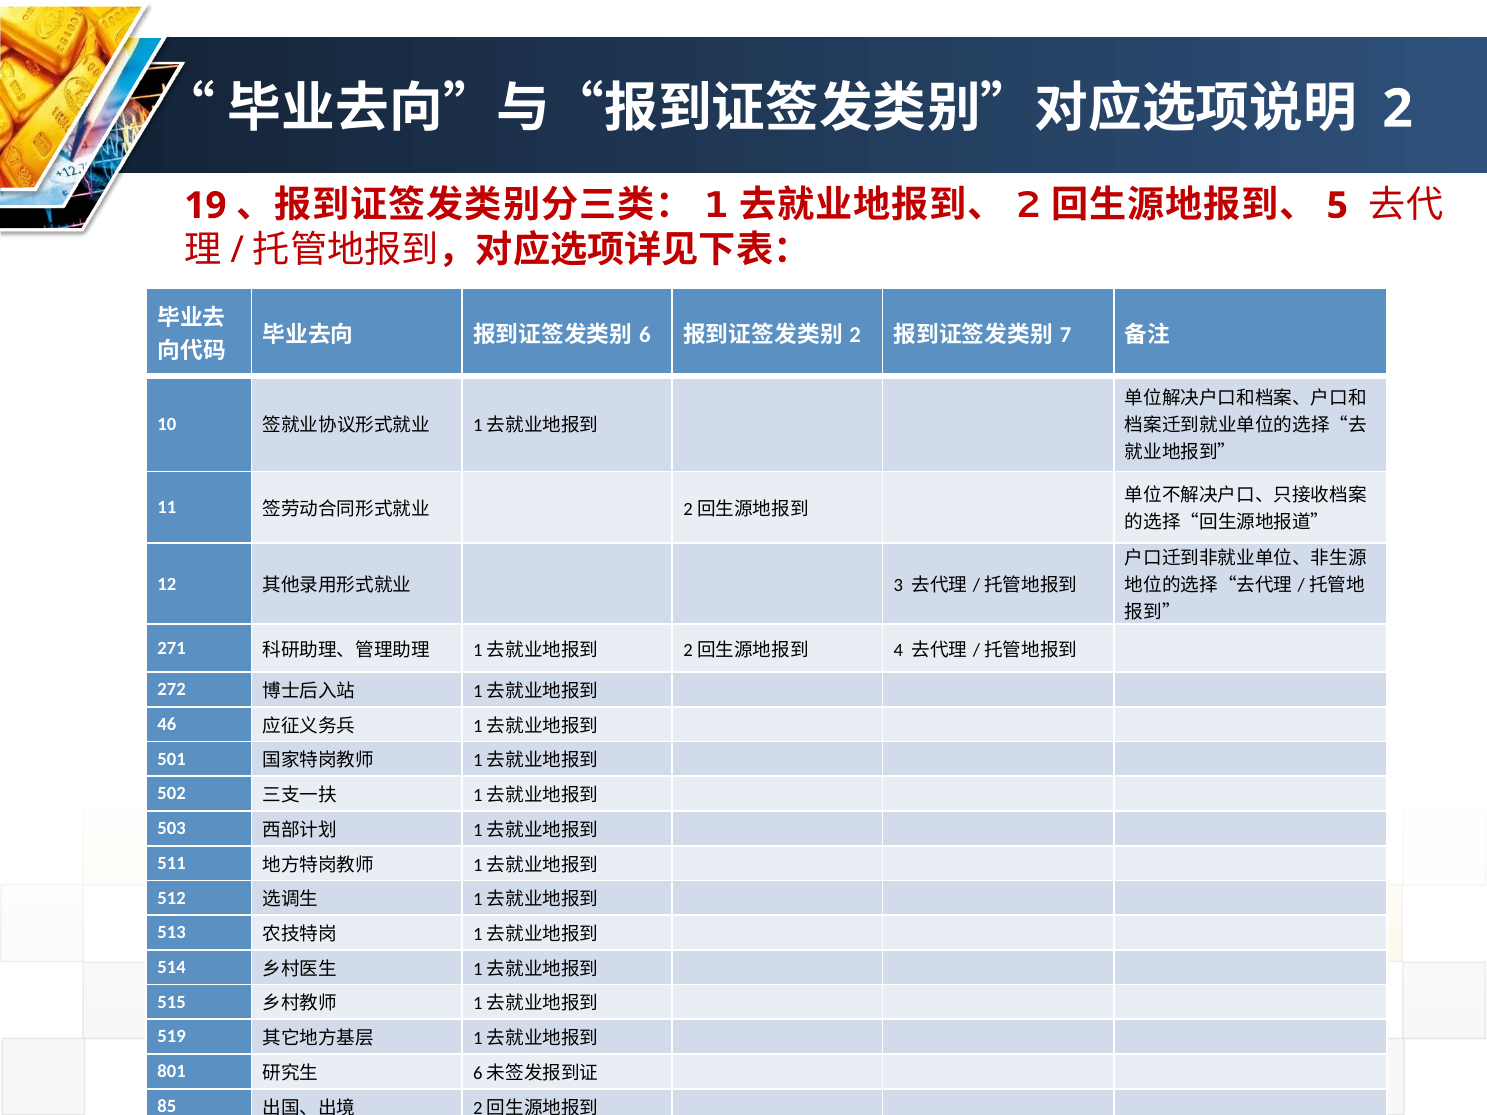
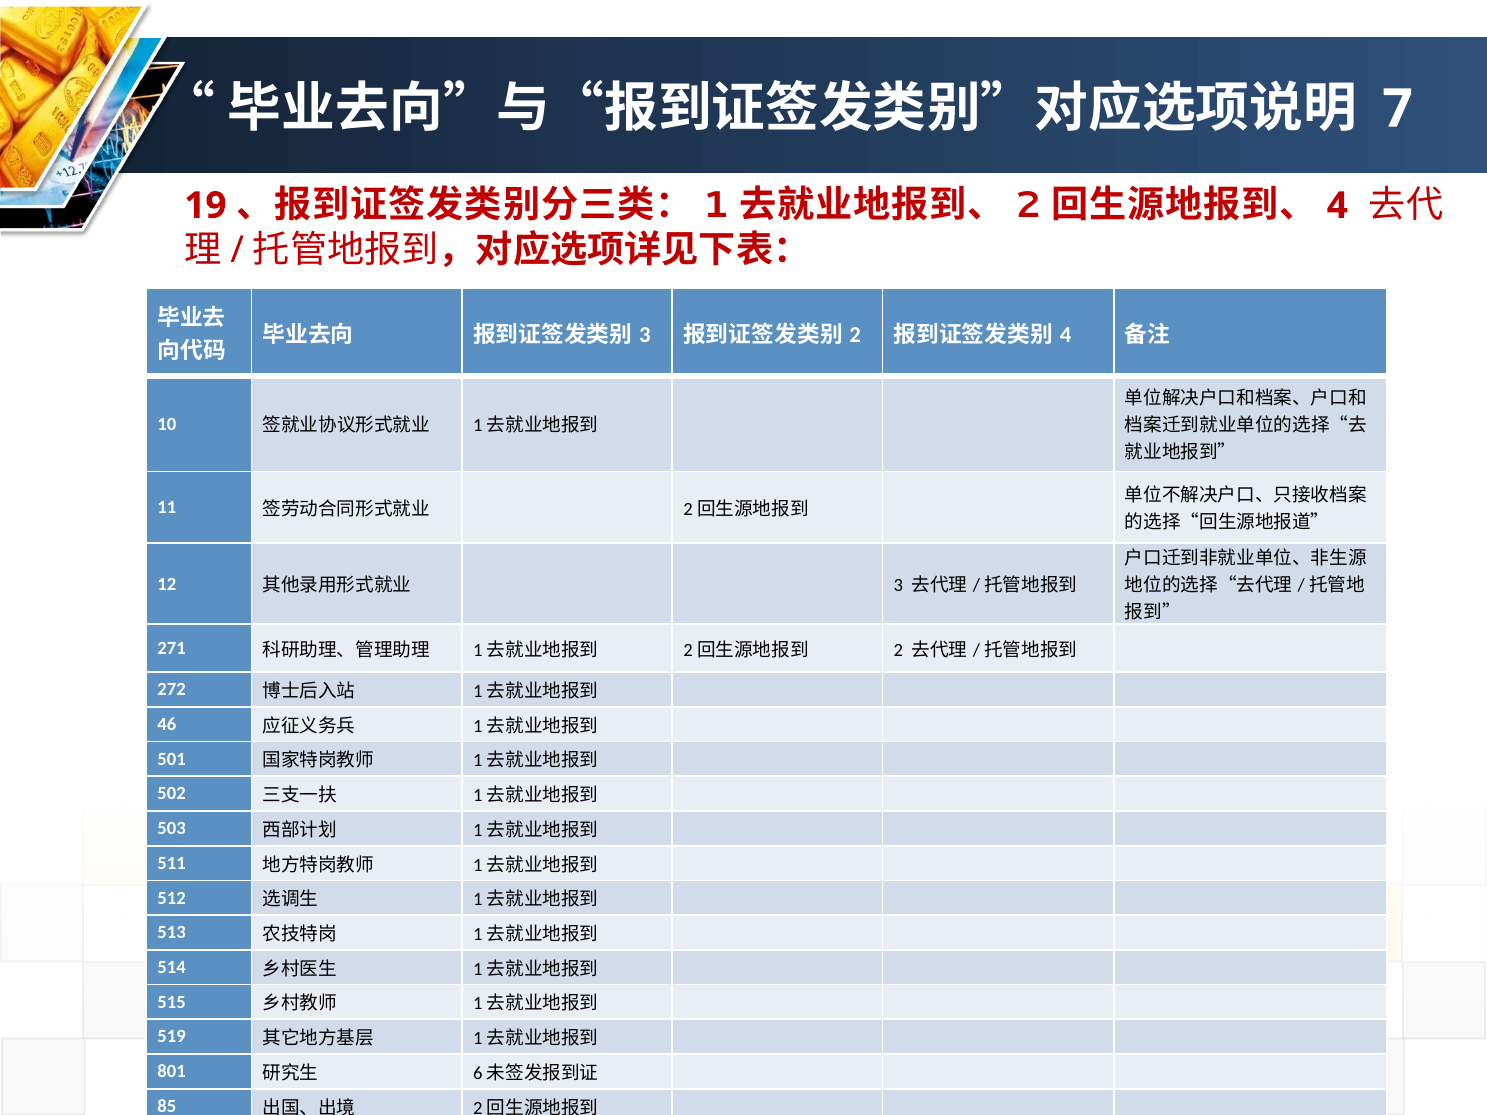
2 at (1398, 109): 2 -> 7
5 at (1337, 206): 5 -> 4
6 at (645, 335): 6 -> 3
7 at (1066, 335): 7 -> 4
4 at (898, 650): 4 -> 2
